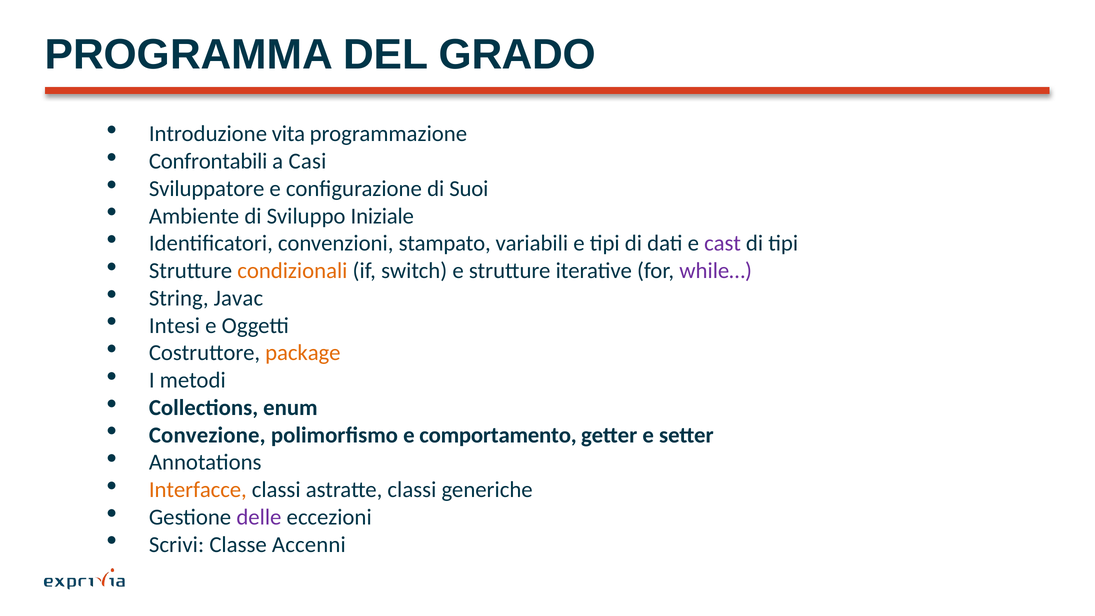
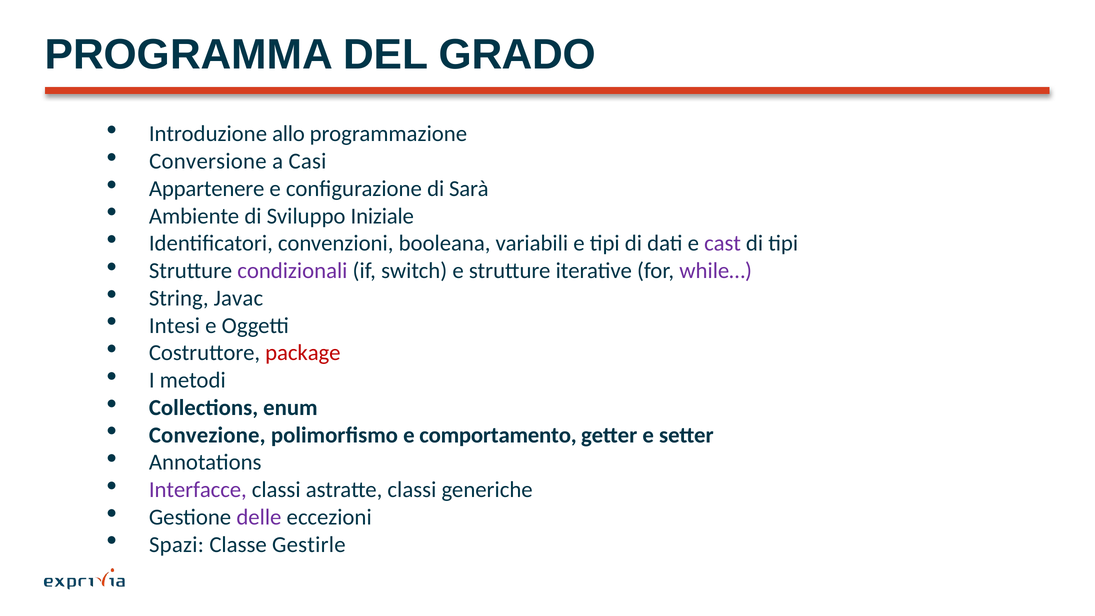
vita: vita -> allo
Confrontabili: Confrontabili -> Conversione
Sviluppatore: Sviluppatore -> Appartenere
Suoi: Suoi -> Sarà
stampato: stampato -> booleana
condizionali colour: orange -> purple
package colour: orange -> red
Interfacce colour: orange -> purple
Scrivi: Scrivi -> Spazi
Accenni: Accenni -> Gestirle
